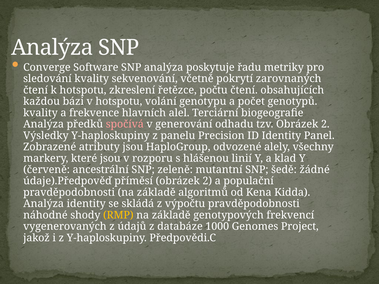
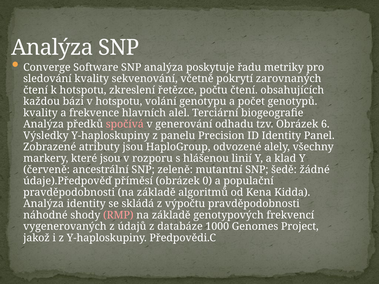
tzv Obrázek 2: 2 -> 6
příměsí obrázek 2: 2 -> 0
RMP colour: yellow -> pink
